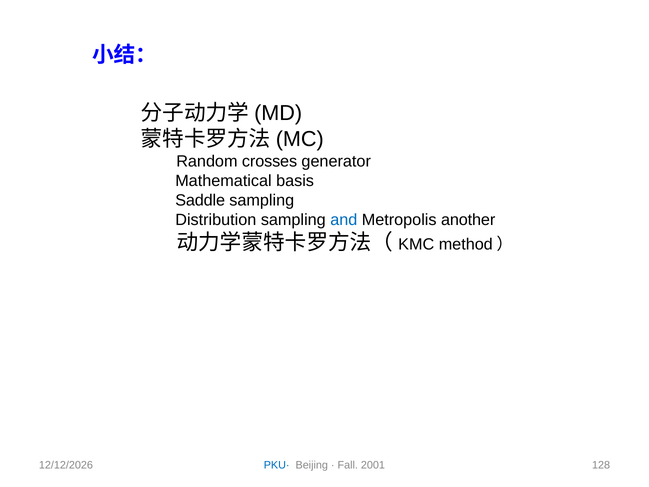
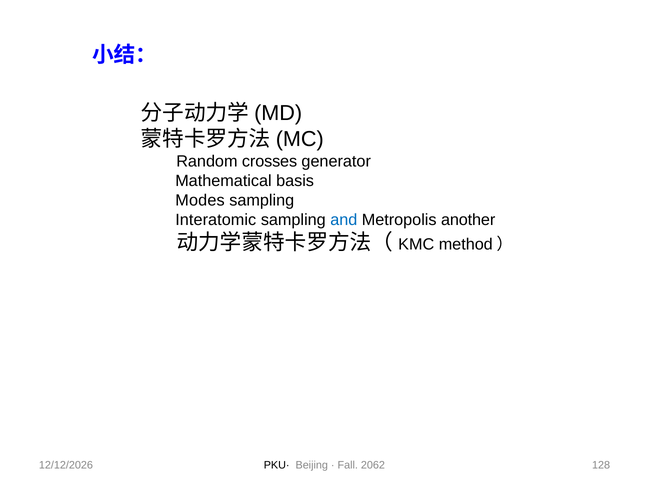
Saddle: Saddle -> Modes
Distribution: Distribution -> Interatomic
PKU· colour: blue -> black
2001: 2001 -> 2062
